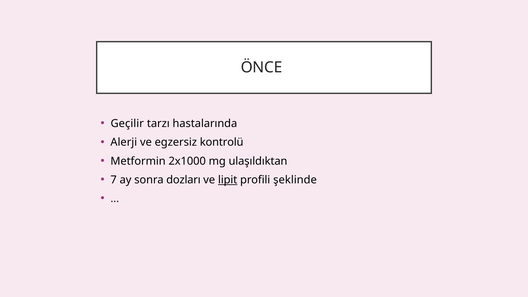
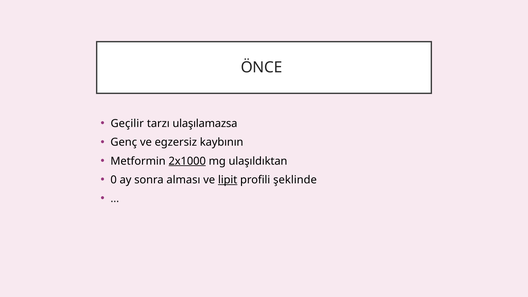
hastalarında: hastalarında -> ulaşılamazsa
Alerji: Alerji -> Genç
kontrolü: kontrolü -> kaybının
2x1000 underline: none -> present
7: 7 -> 0
dozları: dozları -> alması
